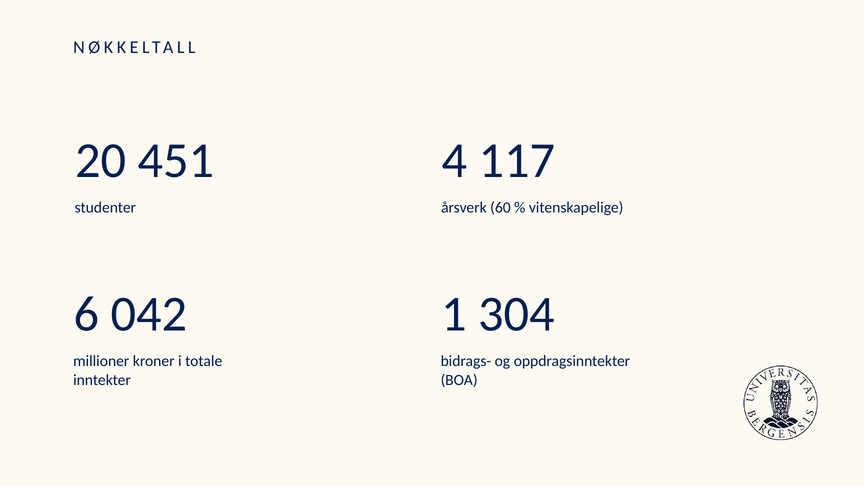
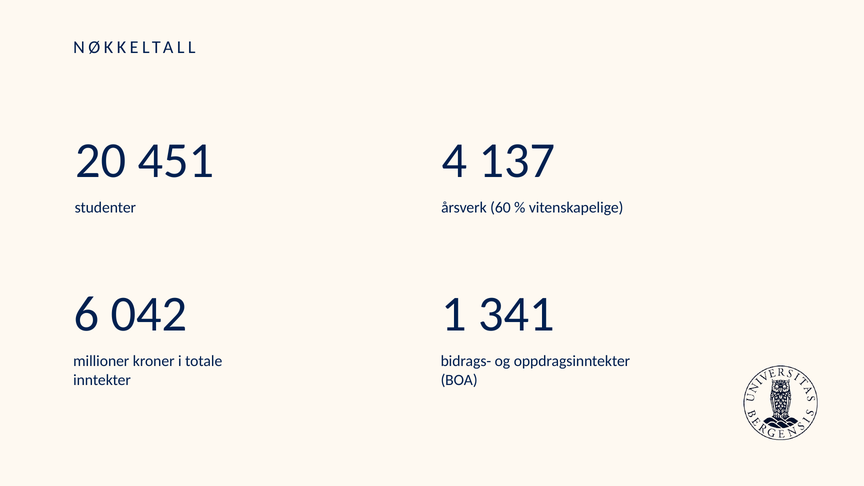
117: 117 -> 137
304: 304 -> 341
